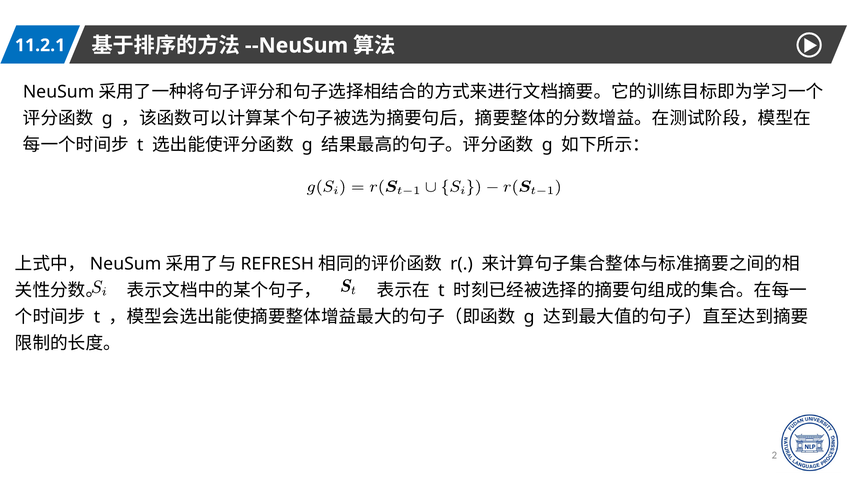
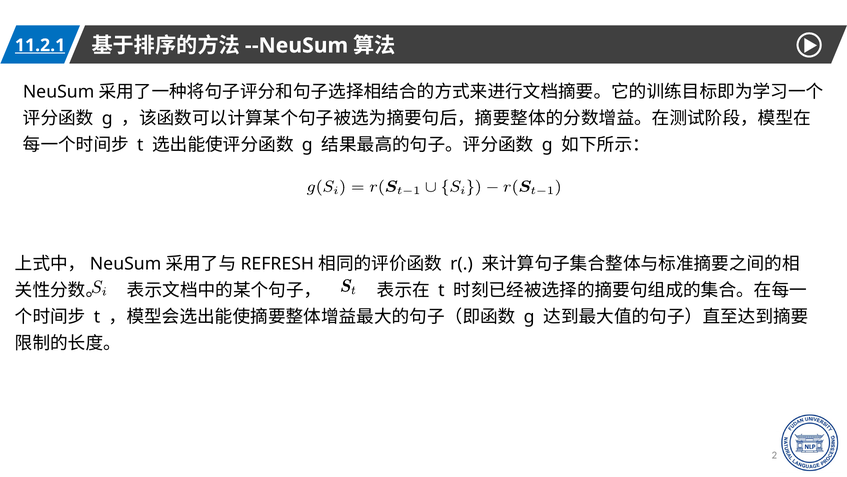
11.2.1 underline: none -> present
